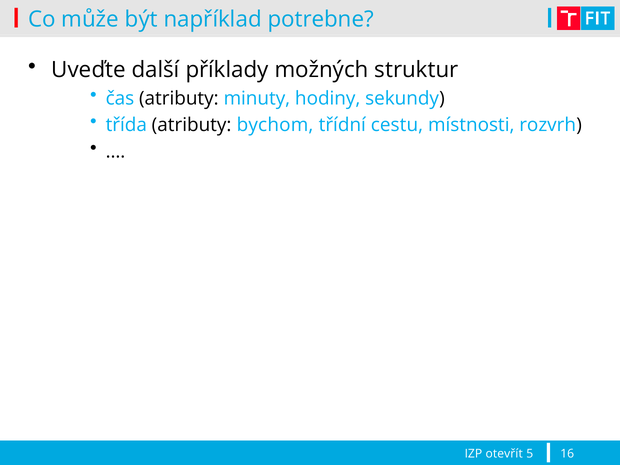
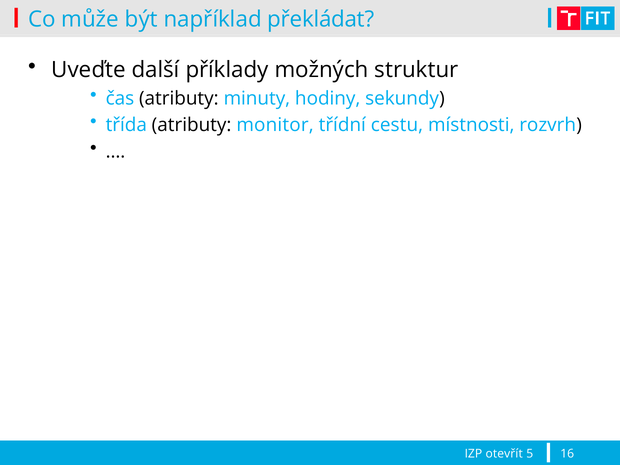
potrebne: potrebne -> překládat
bychom: bychom -> monitor
